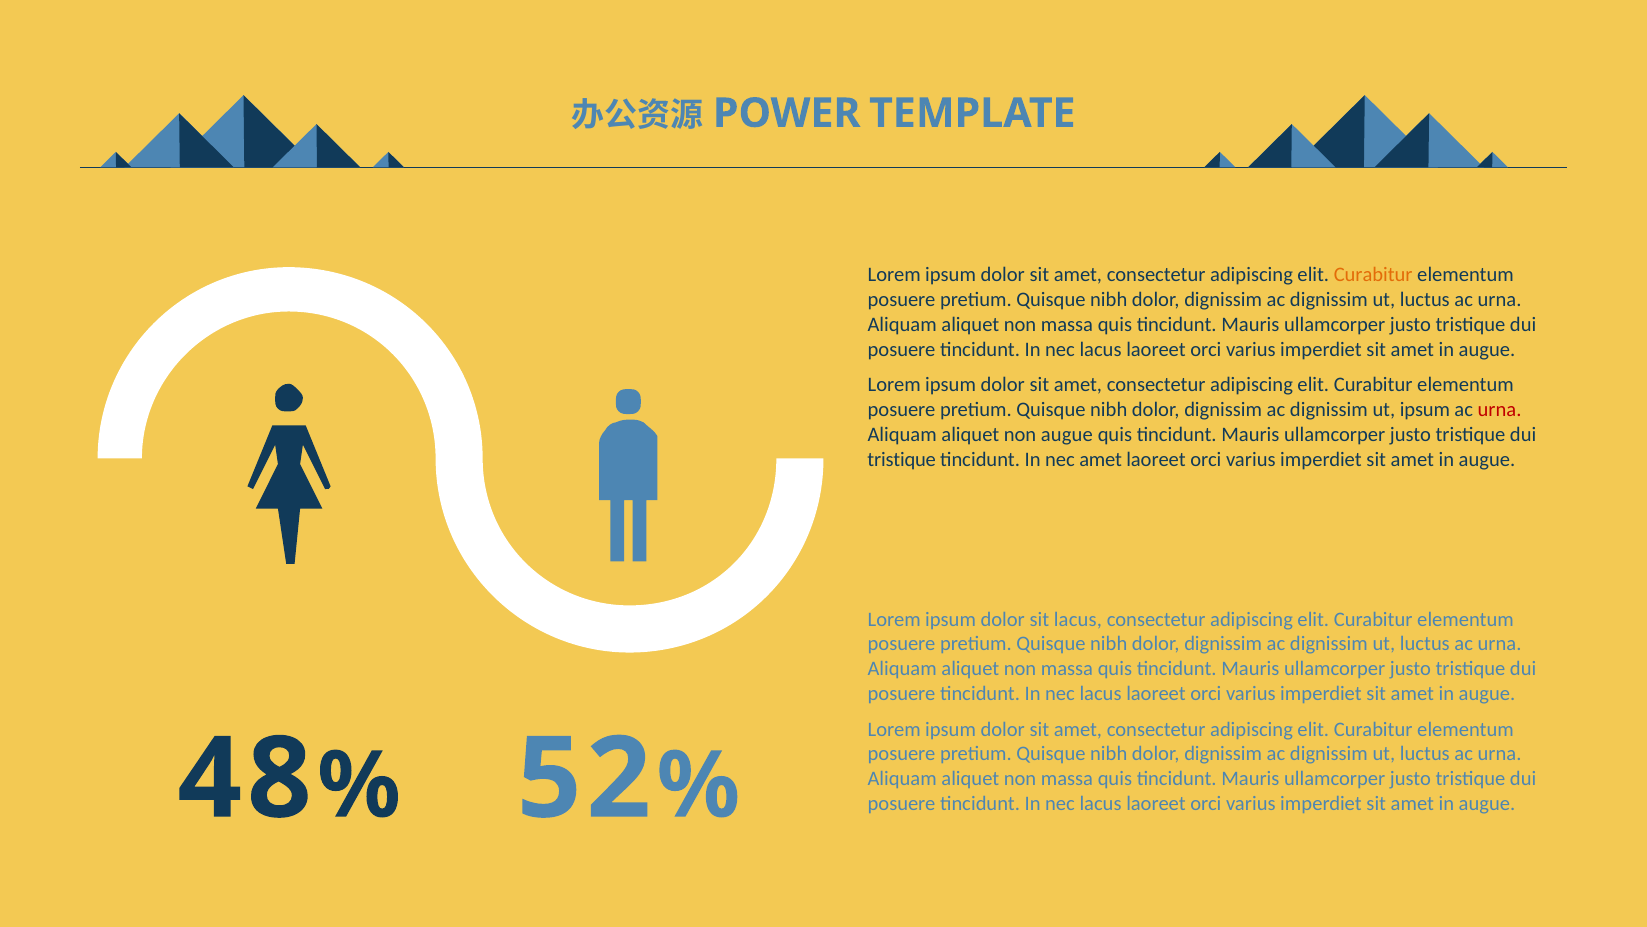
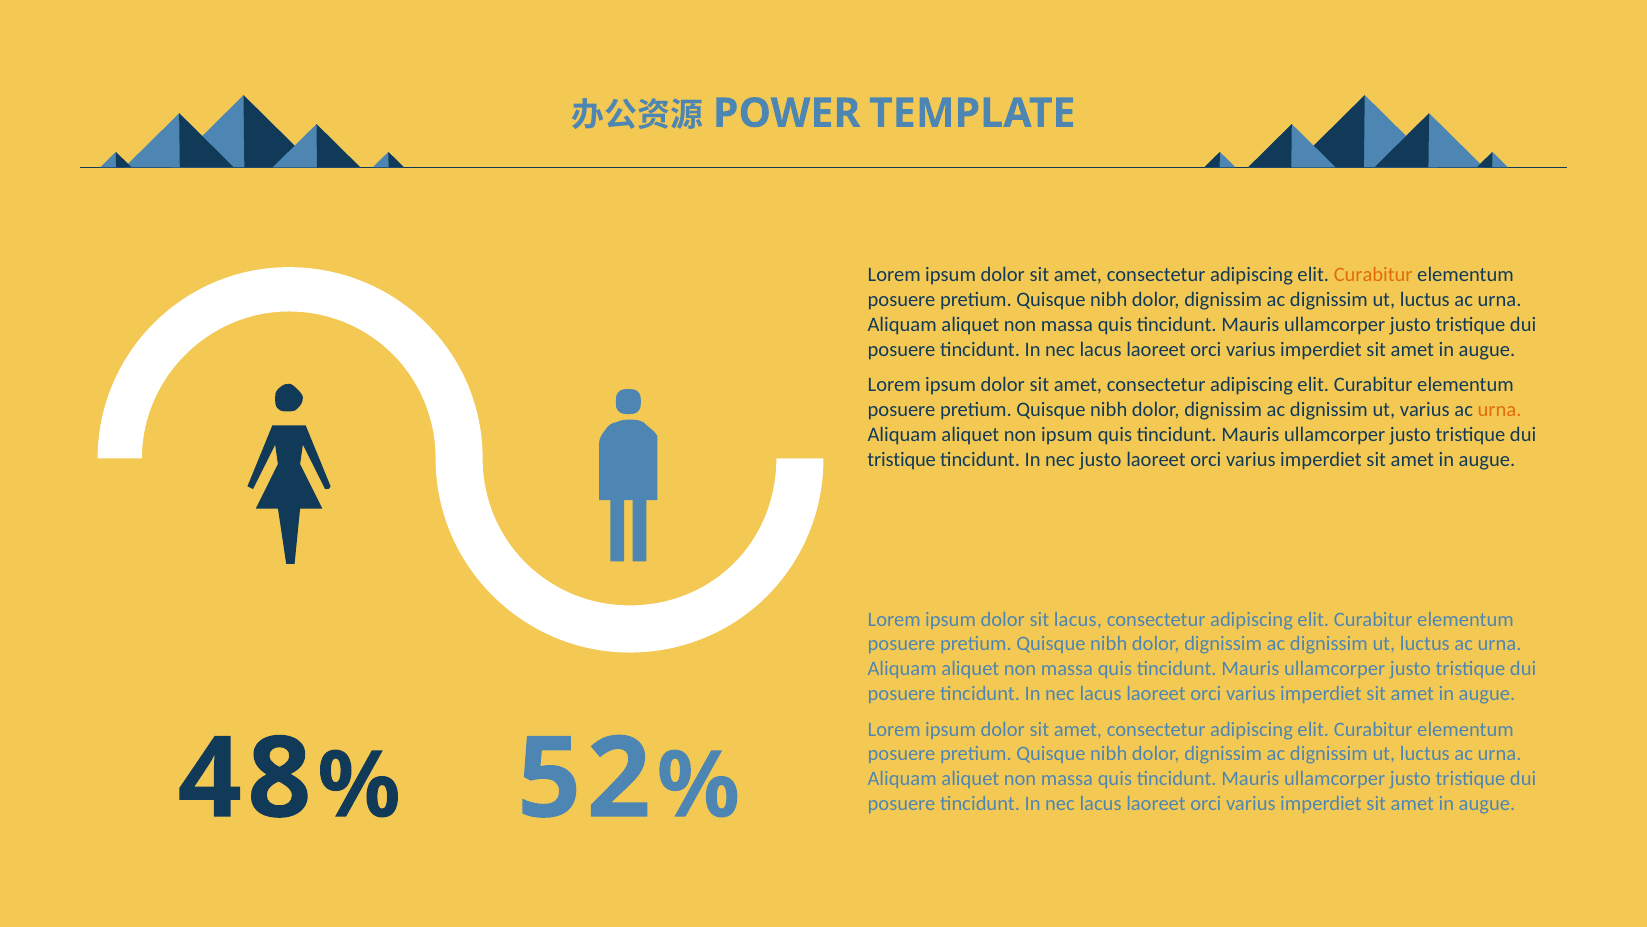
ut ipsum: ipsum -> varius
urna at (1500, 410) colour: red -> orange
non augue: augue -> ipsum
nec amet: amet -> justo
